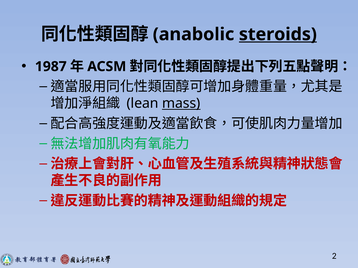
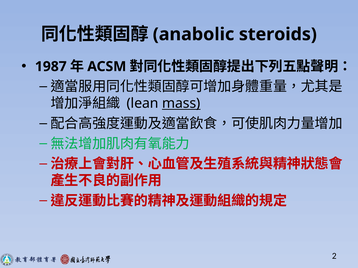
steroids underline: present -> none
